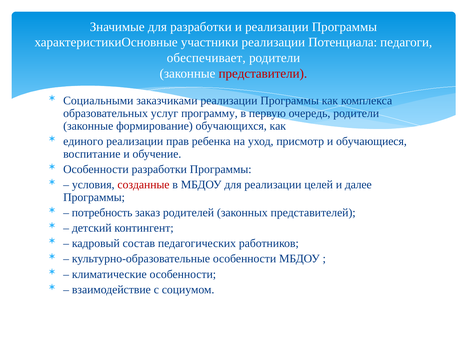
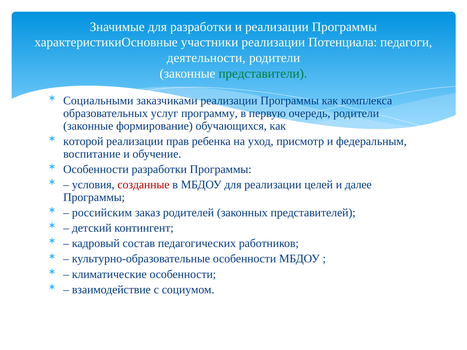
обеспечивает: обеспечивает -> деятельности
представители colour: red -> green
единого: единого -> которой
обучающиеся: обучающиеся -> федеральным
потребность: потребность -> российским
